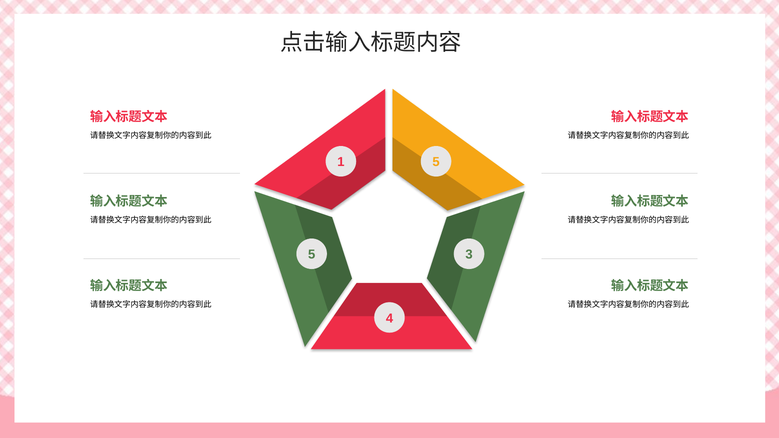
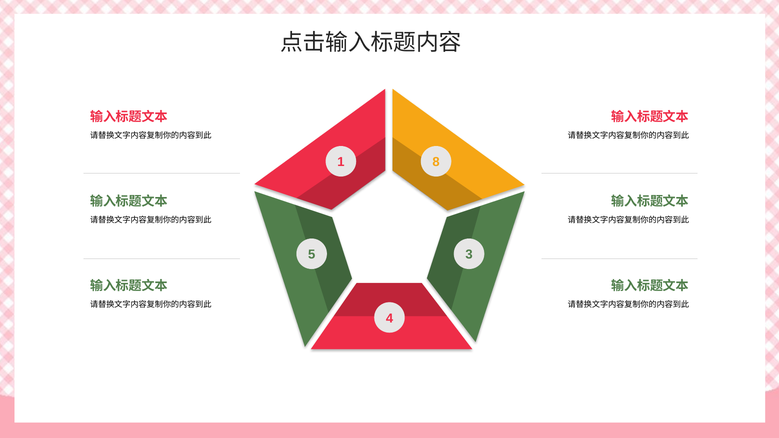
1 5: 5 -> 8
